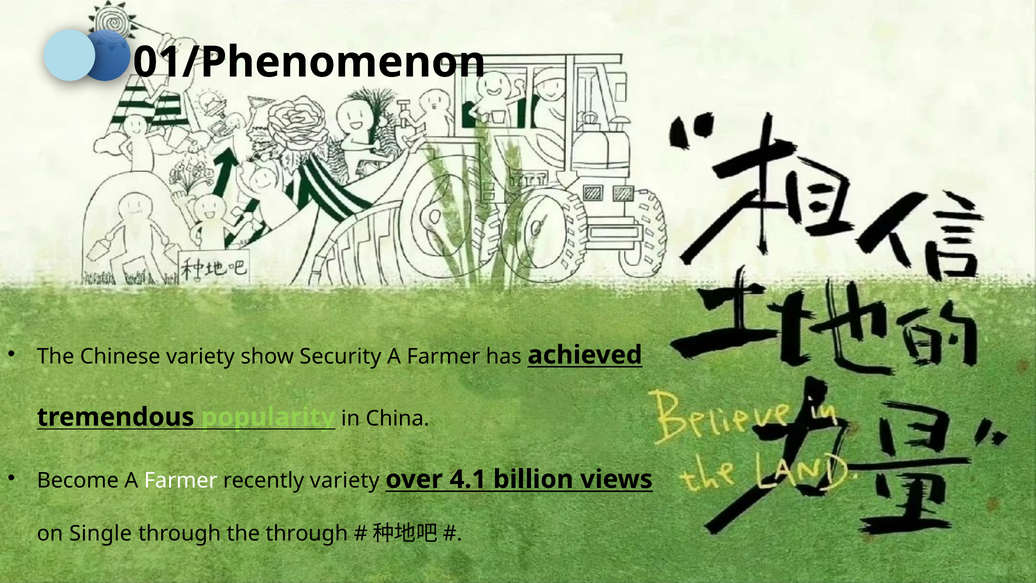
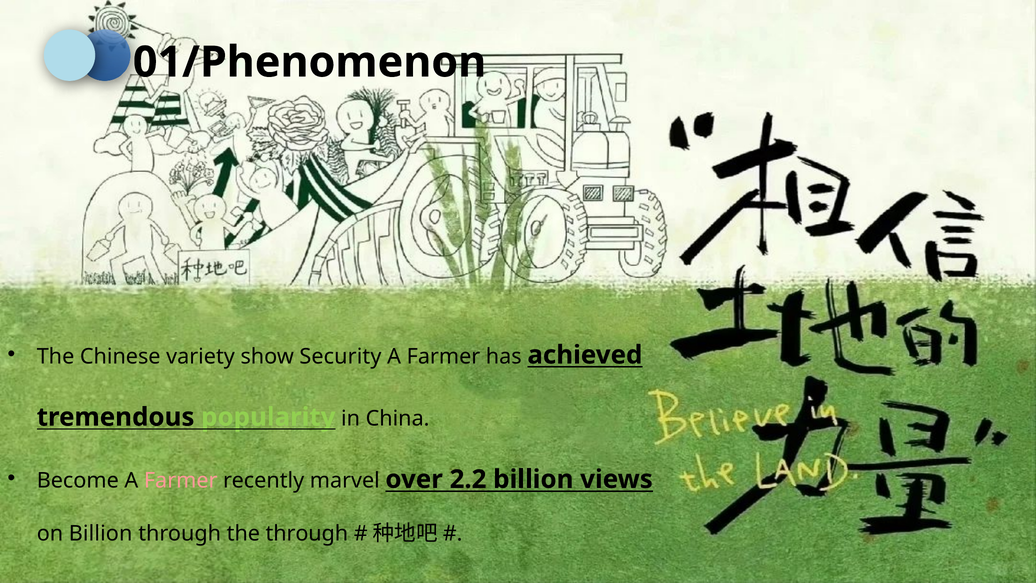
Farmer at (181, 481) colour: white -> pink
recently variety: variety -> marvel
4.1: 4.1 -> 2.2
on Single: Single -> Billion
